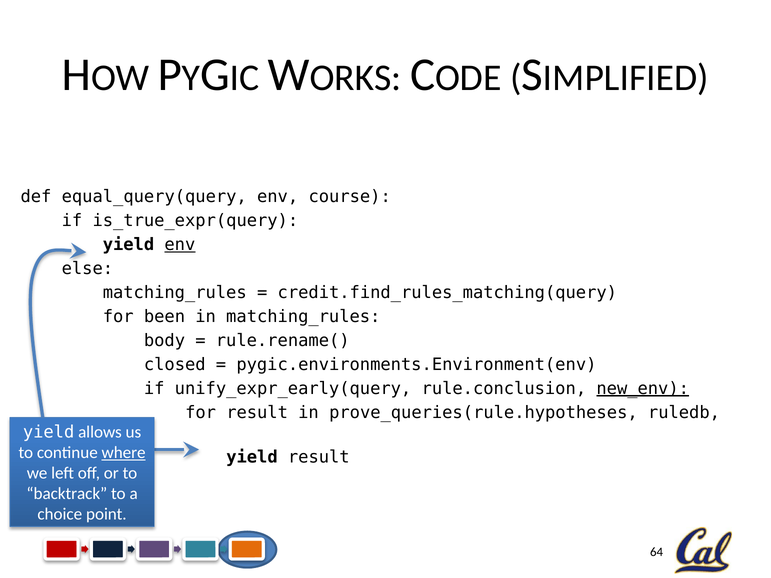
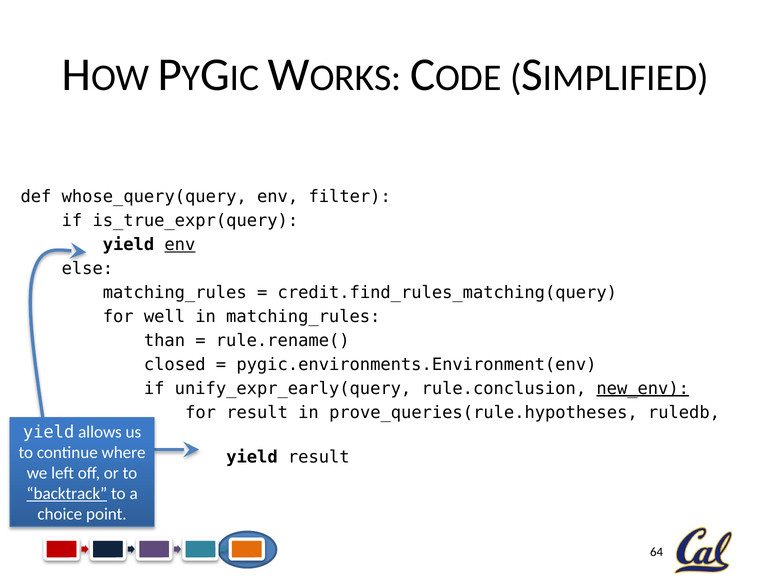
equal_query(query: equal_query(query -> whose_query(query
course: course -> filter
been: been -> well
body: body -> than
where underline: present -> none
backtrack underline: none -> present
